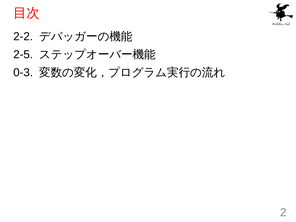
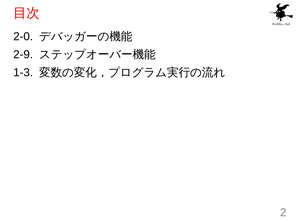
2-2: 2-2 -> 2-0
2-5: 2-5 -> 2-9
0-3: 0-3 -> 1-3
